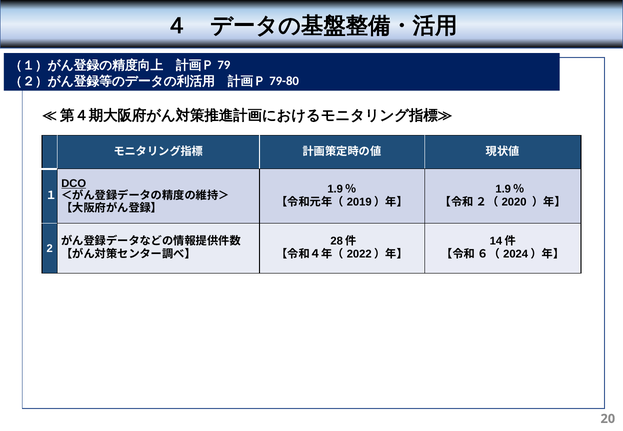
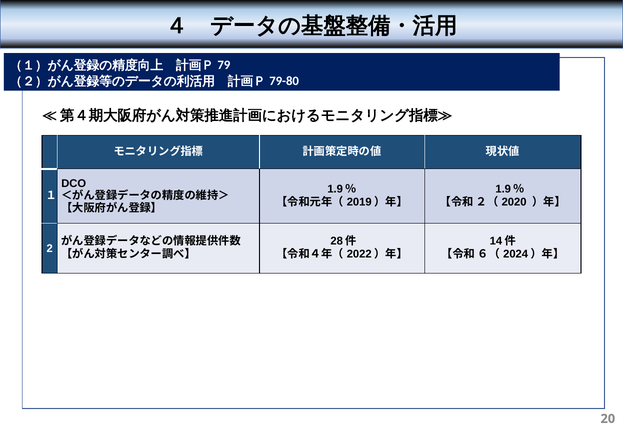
DCO underline: present -> none
